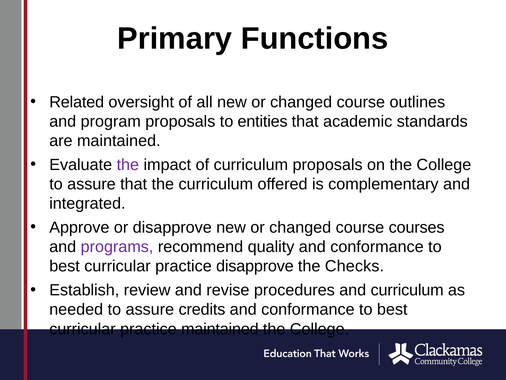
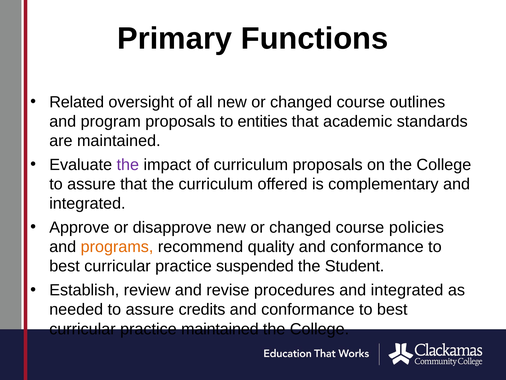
courses: courses -> policies
programs colour: purple -> orange
practice disapprove: disapprove -> suspended
Checks: Checks -> Student
procedures and curriculum: curriculum -> integrated
